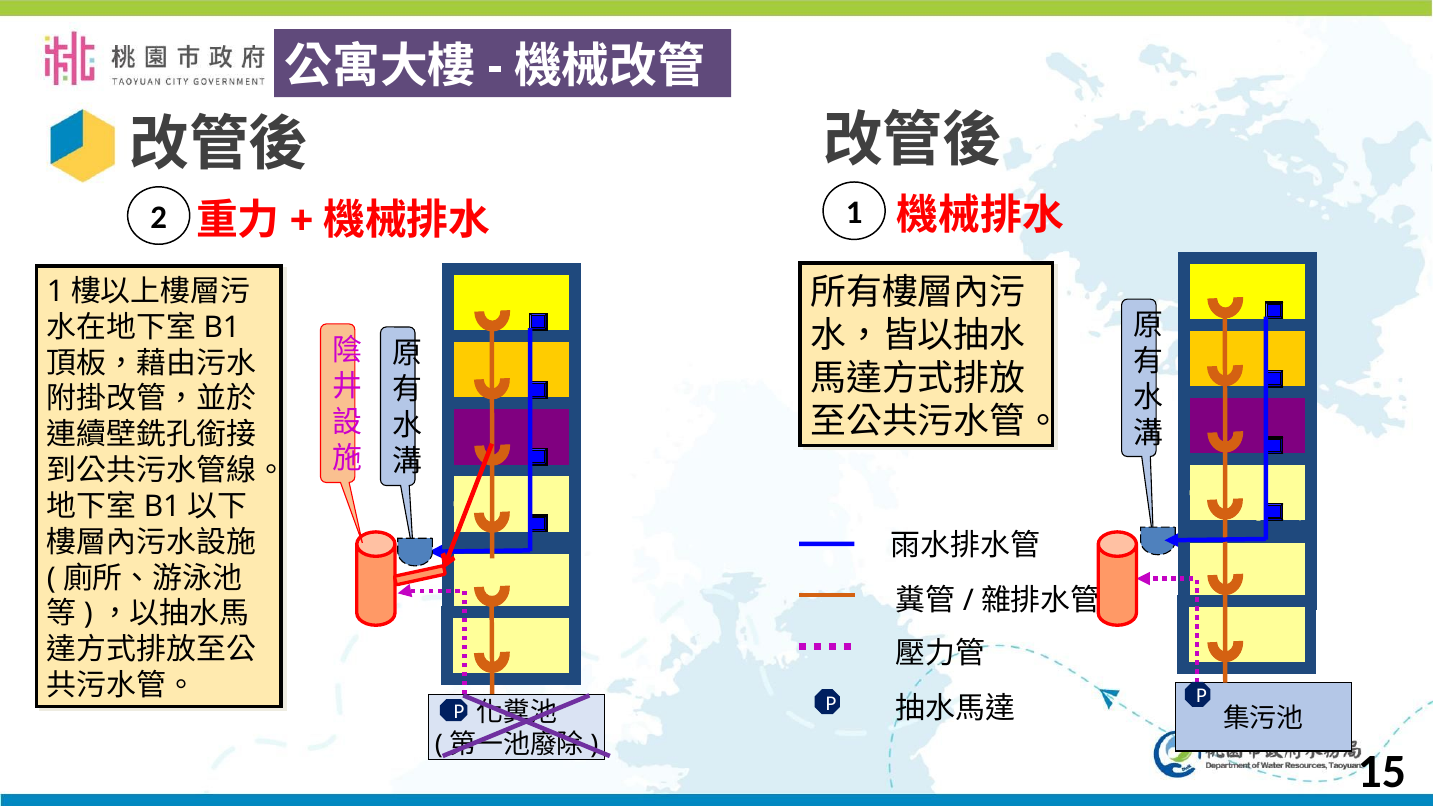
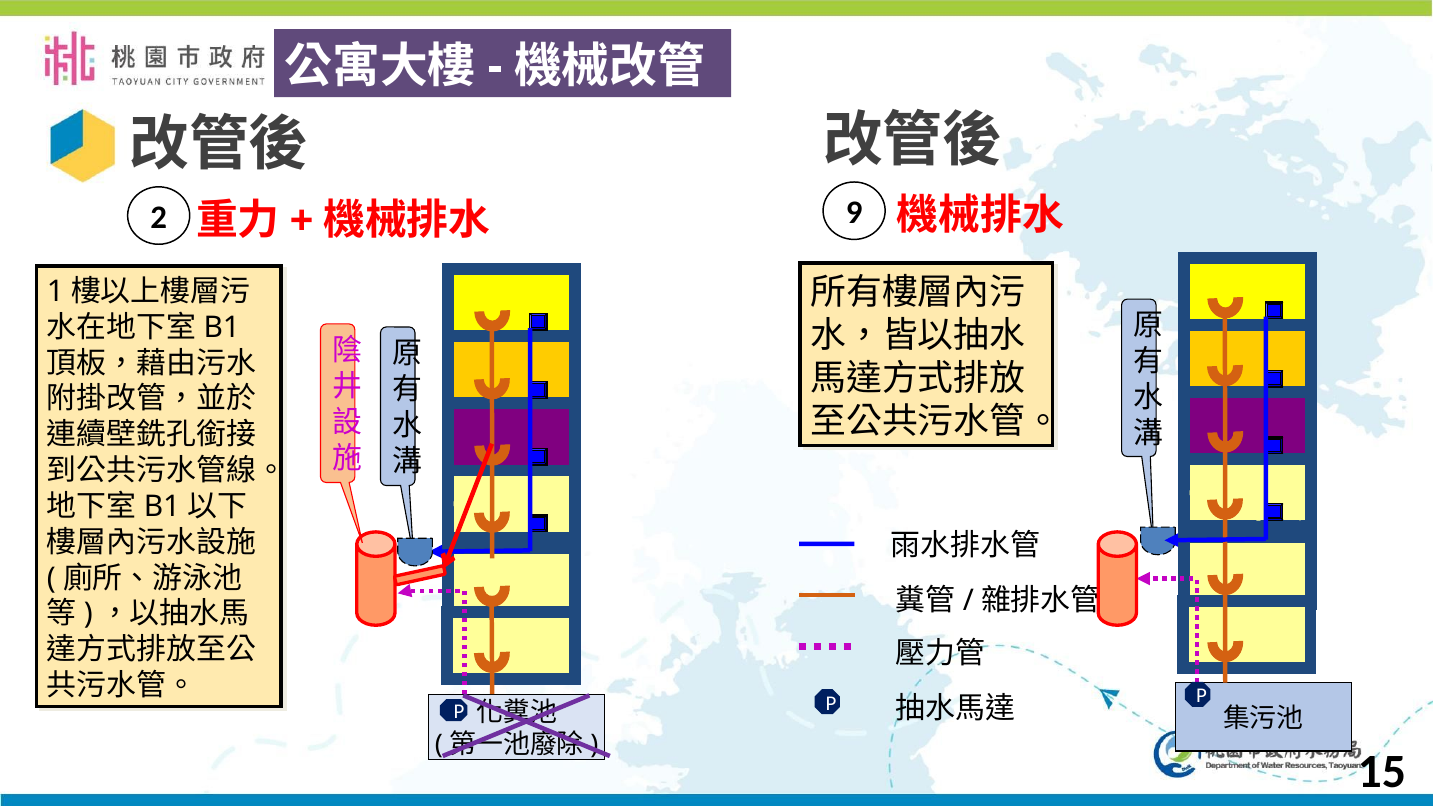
1 at (854, 213): 1 -> 9
